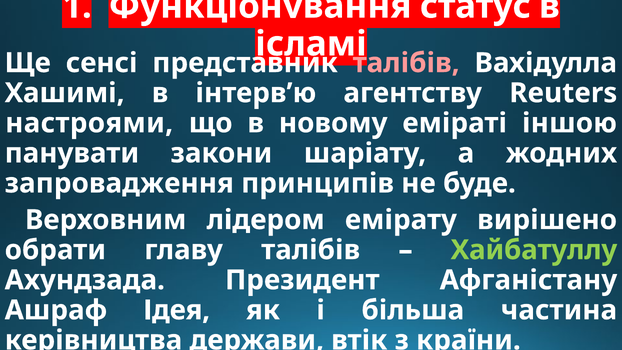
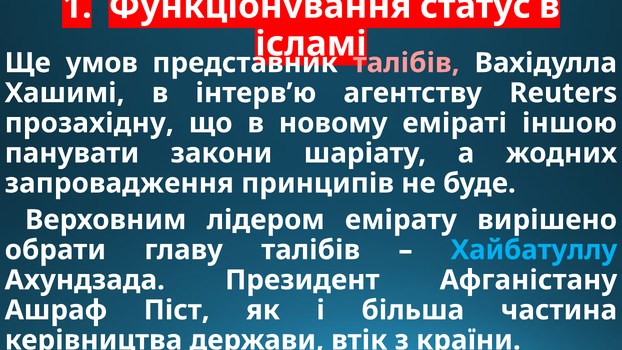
сенсі: сенсі -> умов
настроями: настроями -> прозахідну
Хайбатуллу colour: light green -> light blue
Ідея: Ідея -> Піст
